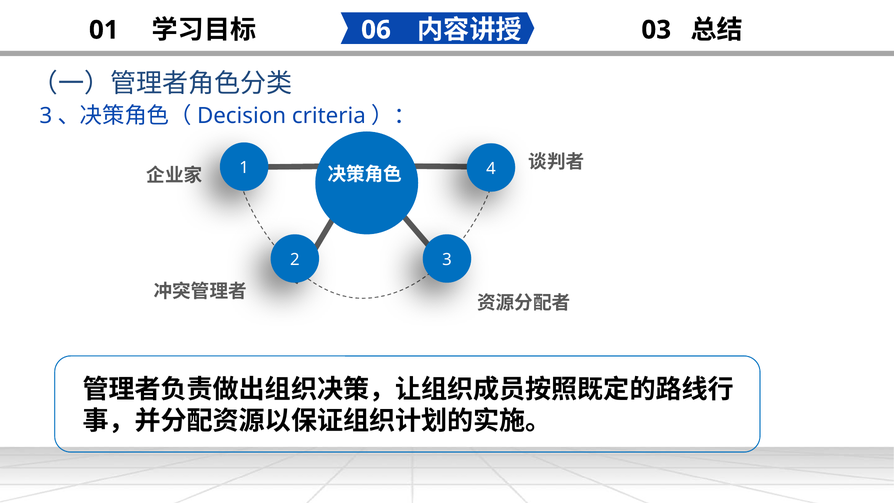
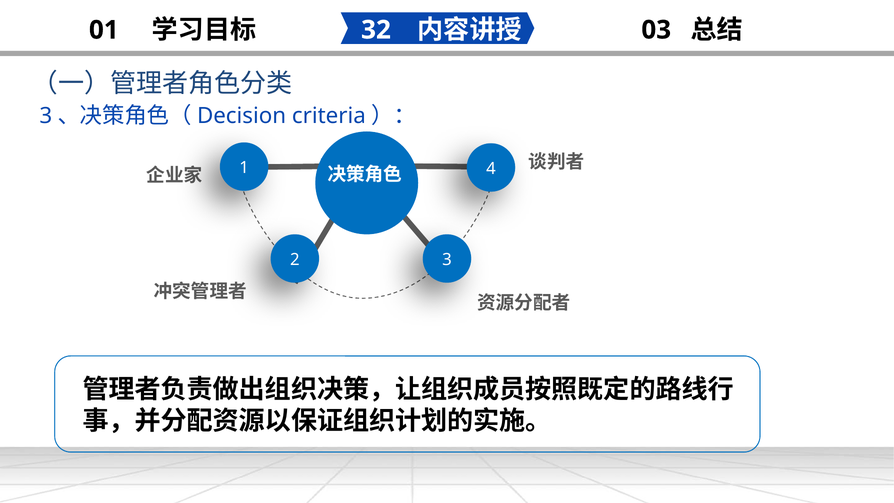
06: 06 -> 32
